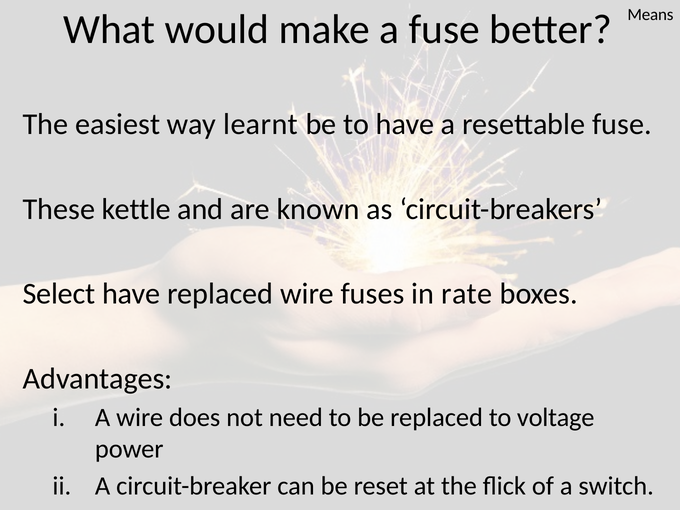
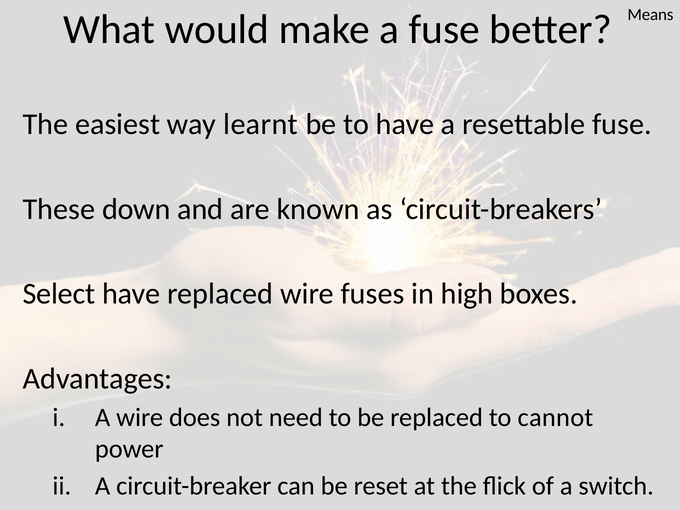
kettle: kettle -> down
rate: rate -> high
voltage: voltage -> cannot
